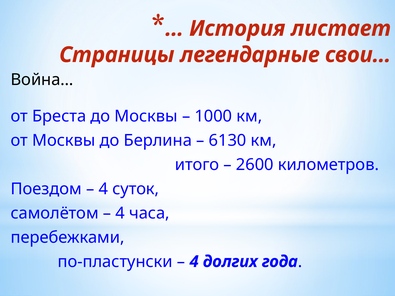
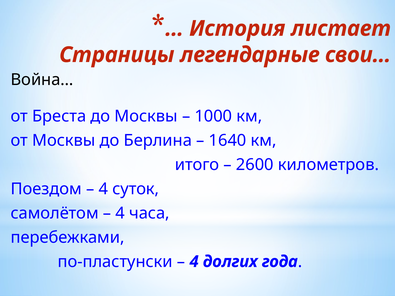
6130: 6130 -> 1640
